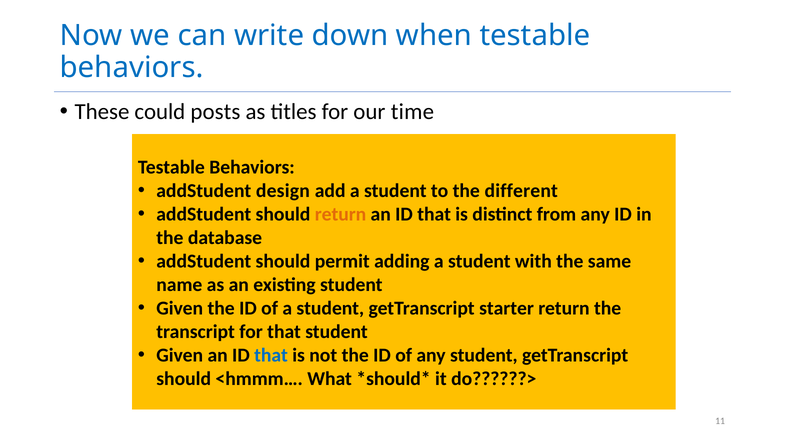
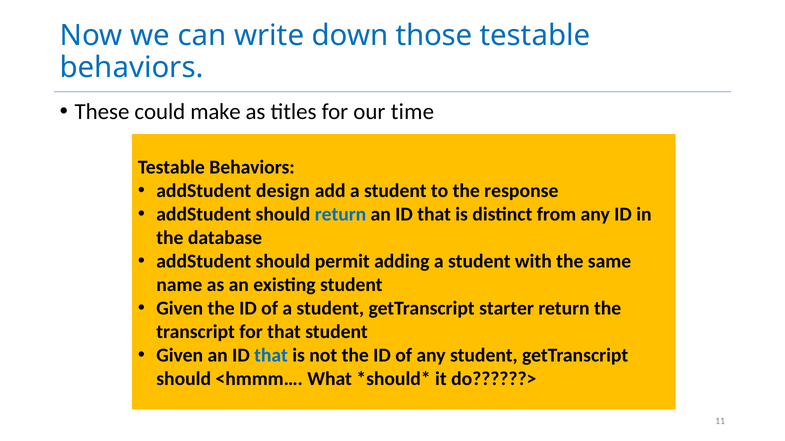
when: when -> those
posts: posts -> make
different: different -> response
return at (341, 215) colour: orange -> blue
